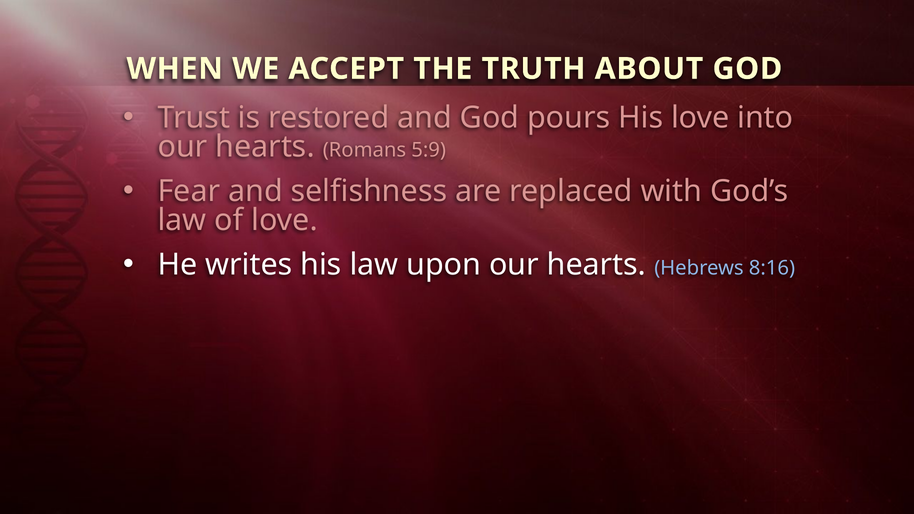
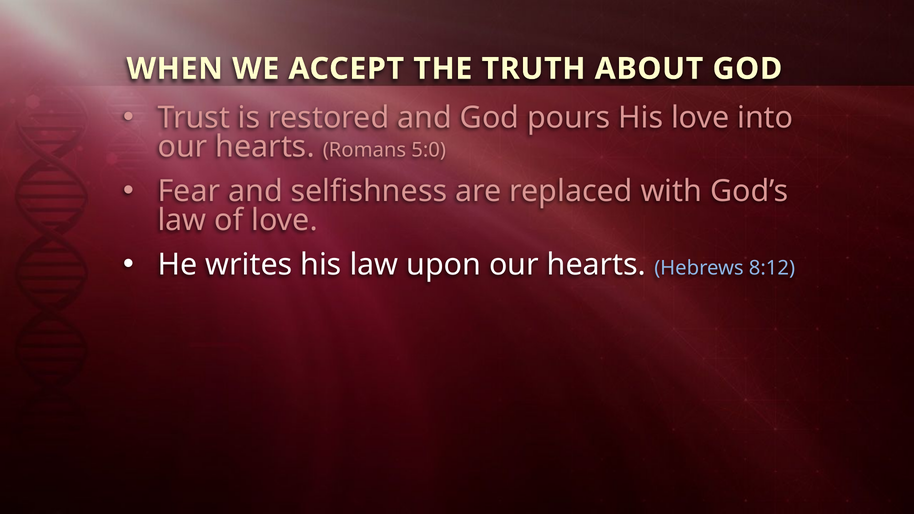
5:9: 5:9 -> 5:0
8:16: 8:16 -> 8:12
